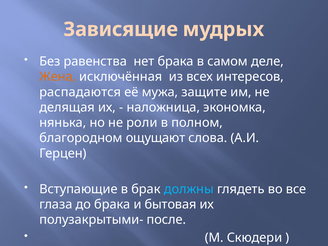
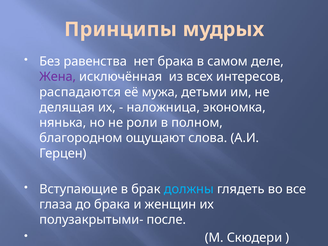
Зависящие: Зависящие -> Принципы
Жена colour: orange -> purple
защите: защите -> детьми
бытовая: бытовая -> женщин
